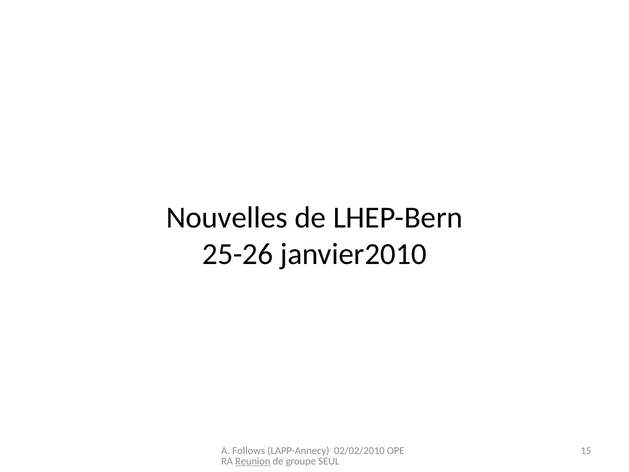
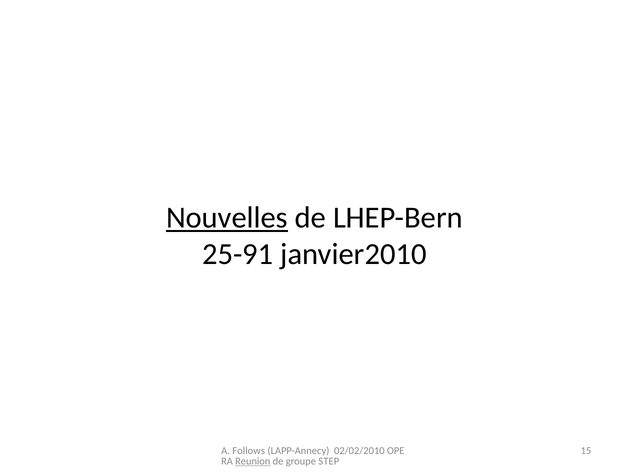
Nouvelles underline: none -> present
25-26: 25-26 -> 25-91
SEUL: SEUL -> STEP
